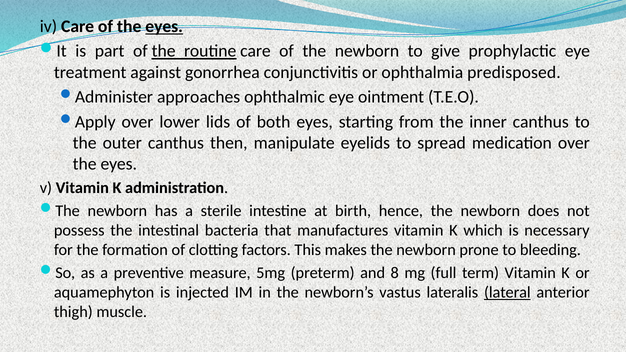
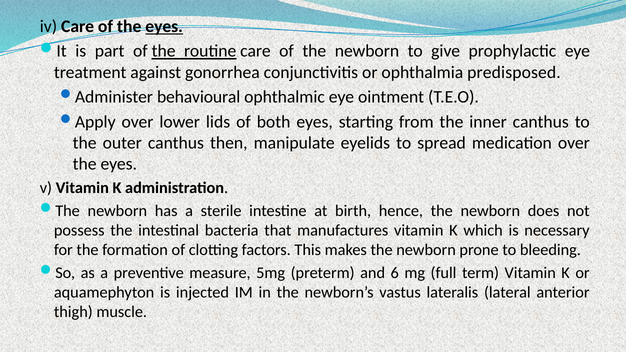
approaches: approaches -> behavioural
8: 8 -> 6
lateral underline: present -> none
